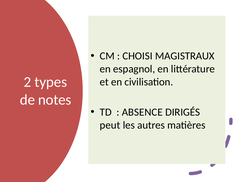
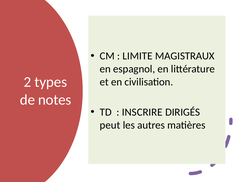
CHOISI: CHOISI -> LIMITE
ABSENCE: ABSENCE -> INSCRIRE
